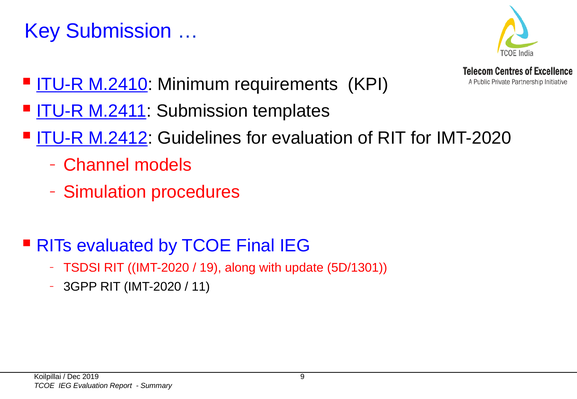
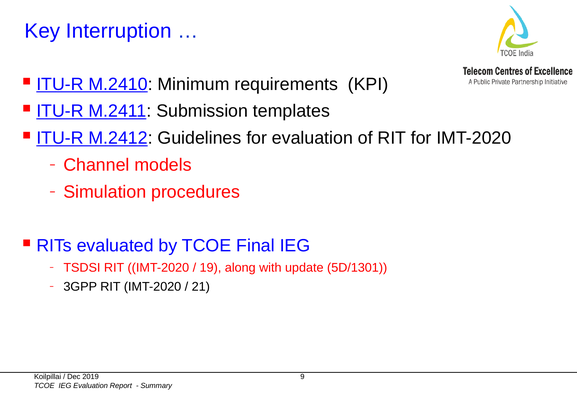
Key Submission: Submission -> Interruption
11: 11 -> 21
